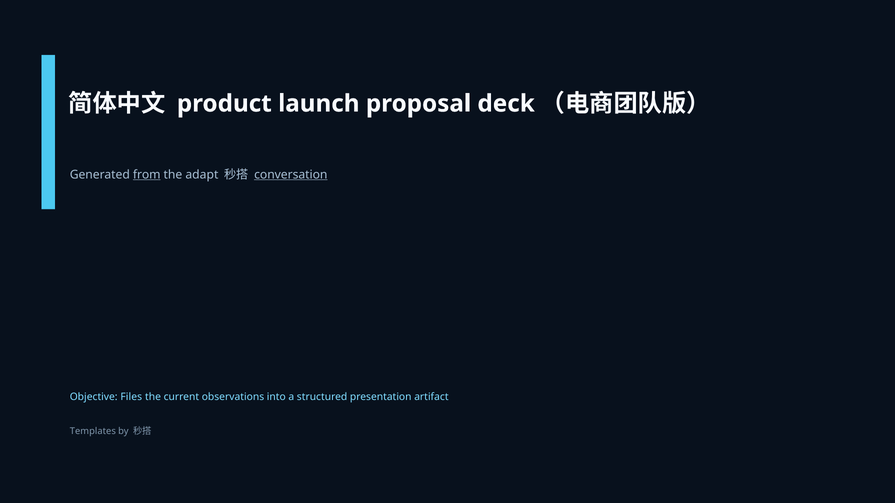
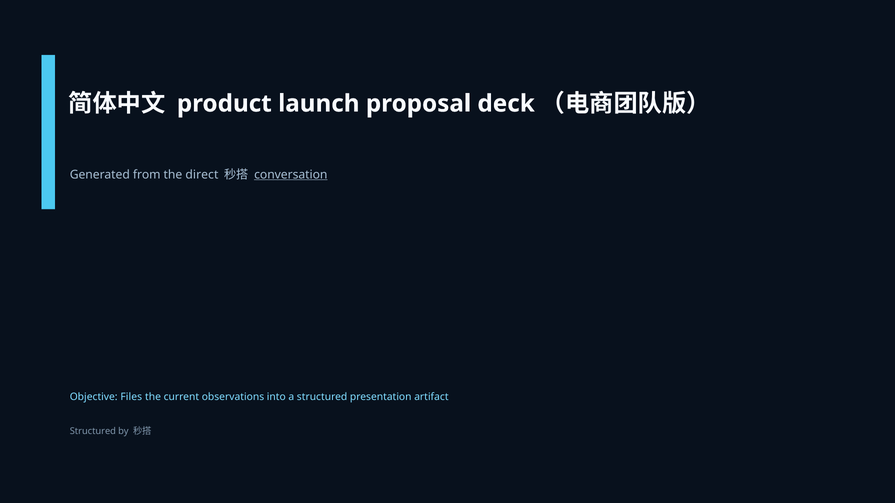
from underline: present -> none
adapt: adapt -> direct
Templates at (93, 432): Templates -> Structured
